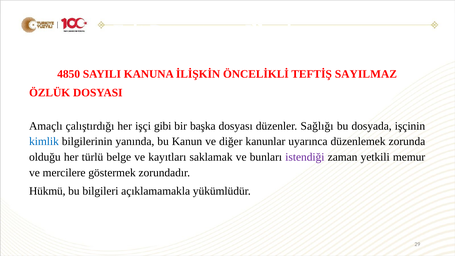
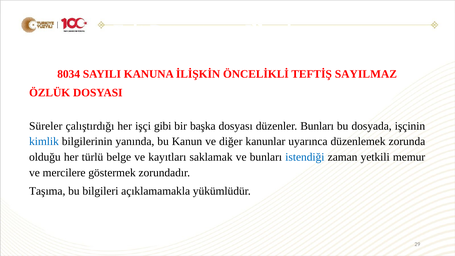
4850: 4850 -> 8034
Amaçlı: Amaçlı -> Süreler
düzenler Sağlığı: Sağlığı -> Bunları
istendiği colour: purple -> blue
Hükmü: Hükmü -> Taşıma
